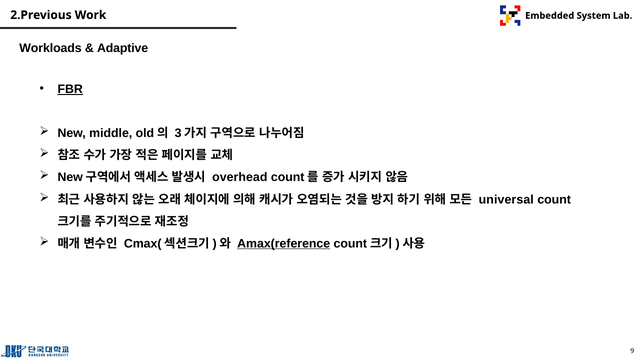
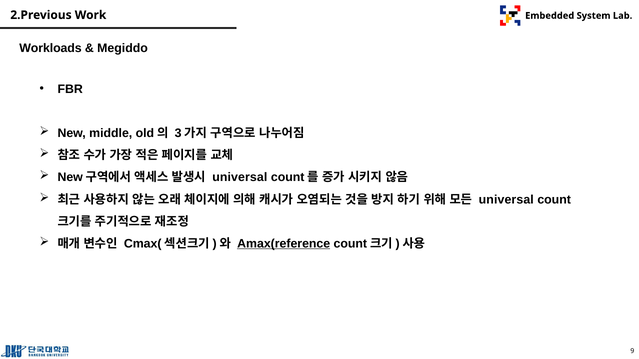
Adaptive: Adaptive -> Megiddo
FBR underline: present -> none
overhead at (240, 178): overhead -> universal
